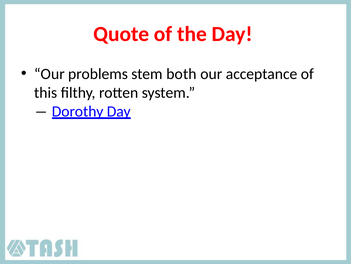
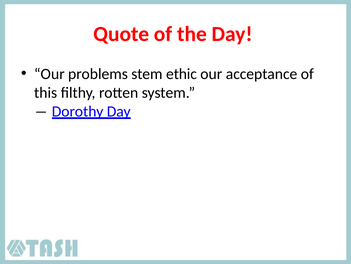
both: both -> ethic
